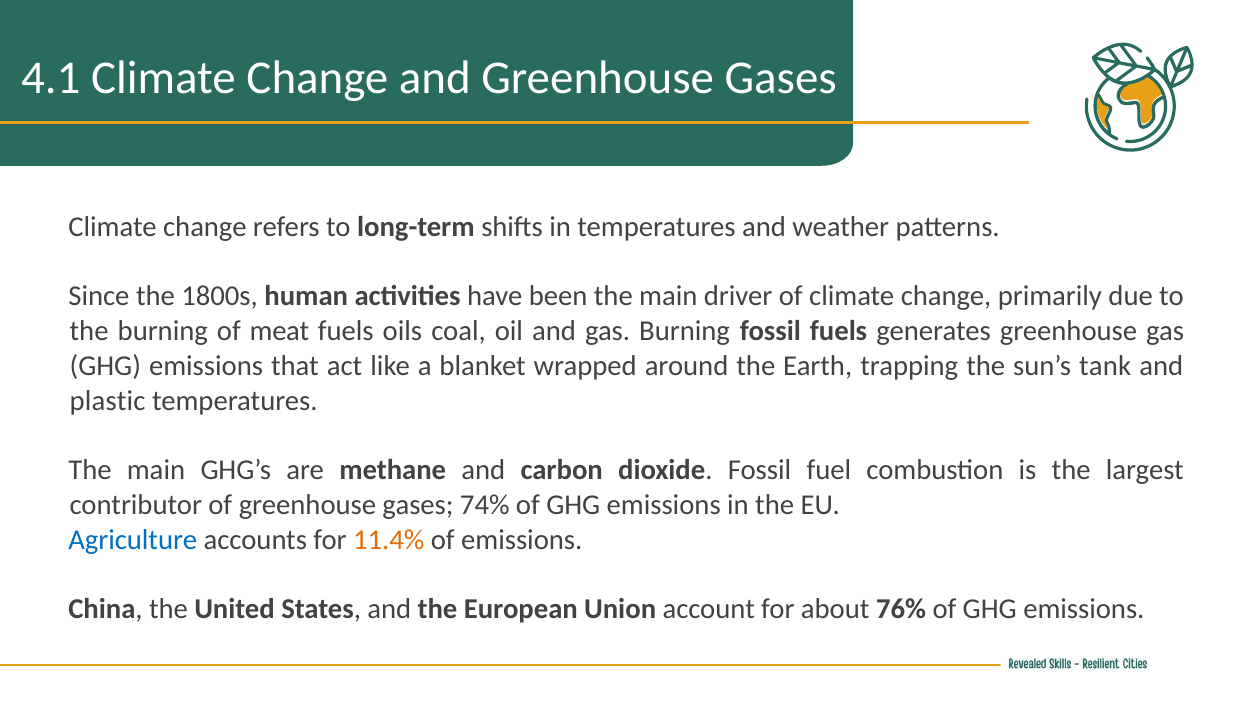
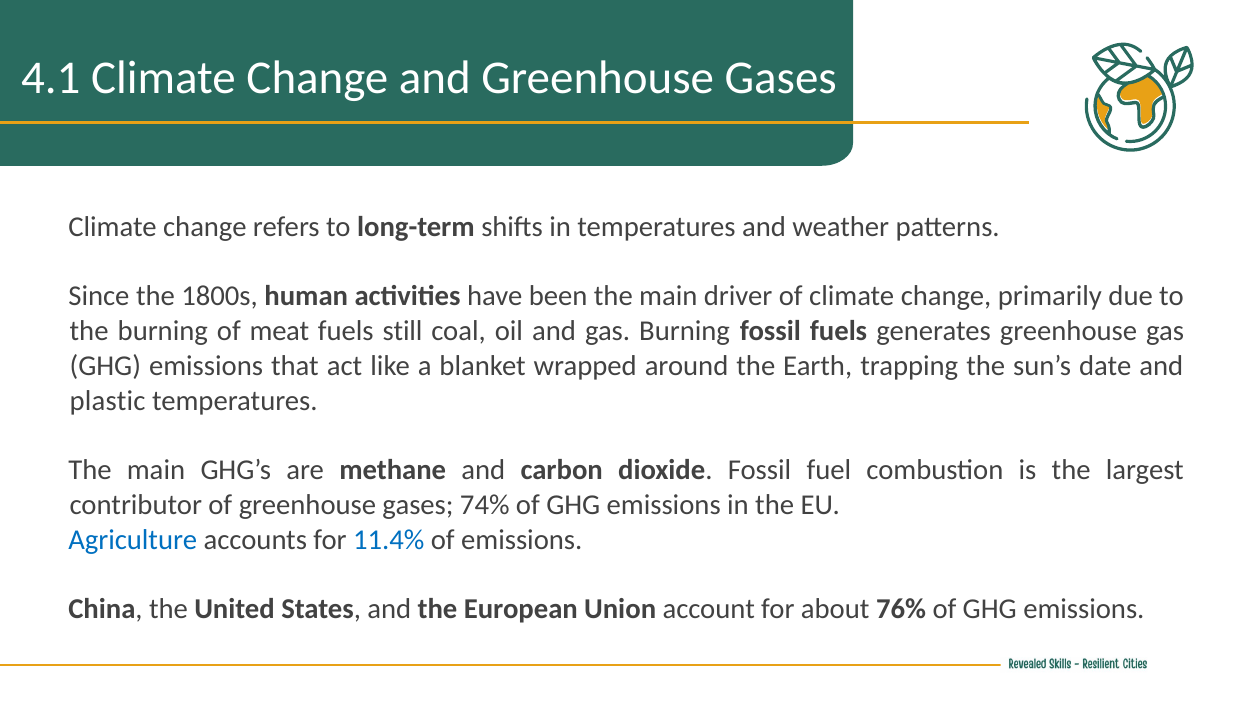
oils: oils -> still
tank: tank -> date
11.4% colour: orange -> blue
